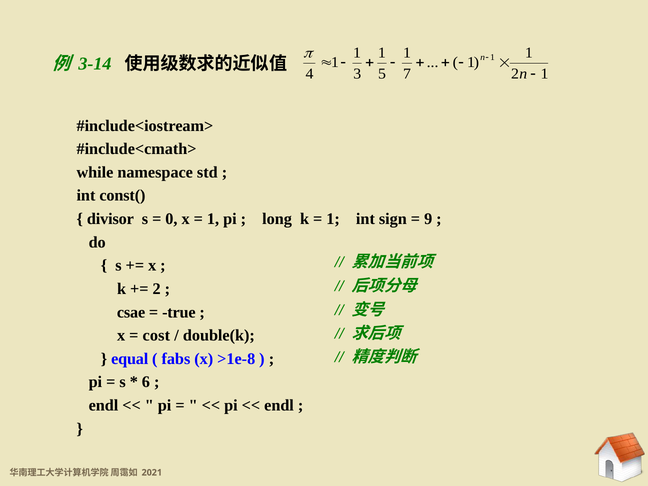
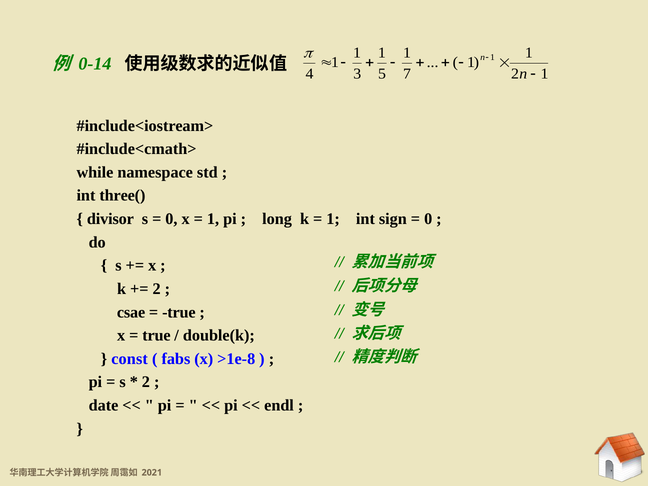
3-14: 3-14 -> 0-14
const(: const( -> three(
9 at (428, 219): 9 -> 0
cost at (156, 336): cost -> true
equal: equal -> const
6 at (146, 382): 6 -> 2
endl at (103, 405): endl -> date
